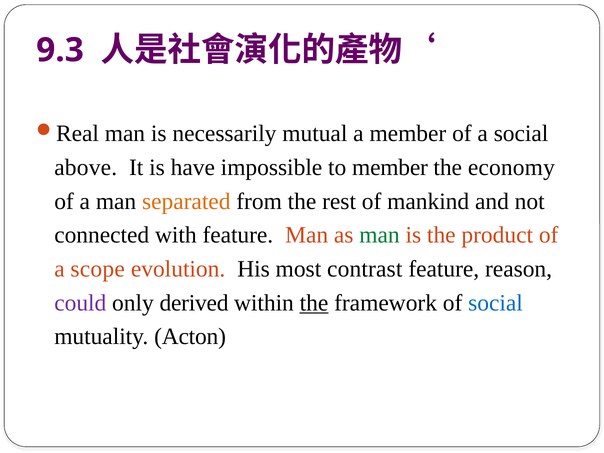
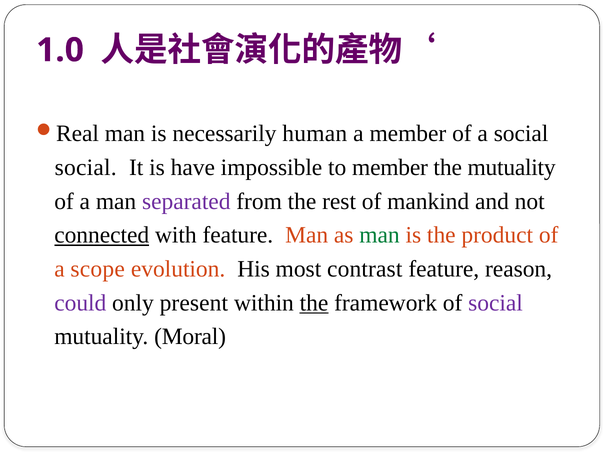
9.3: 9.3 -> 1.0
mutual: mutual -> human
above at (86, 168): above -> social
the economy: economy -> mutuality
separated colour: orange -> purple
connected underline: none -> present
derived: derived -> present
social at (496, 303) colour: blue -> purple
Acton: Acton -> Moral
